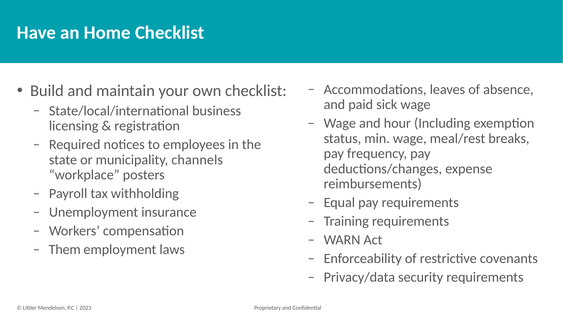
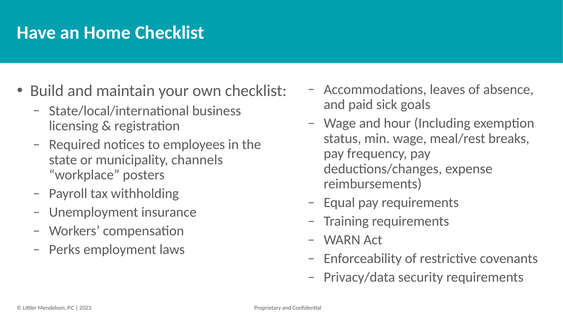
sick wage: wage -> goals
Them: Them -> Perks
